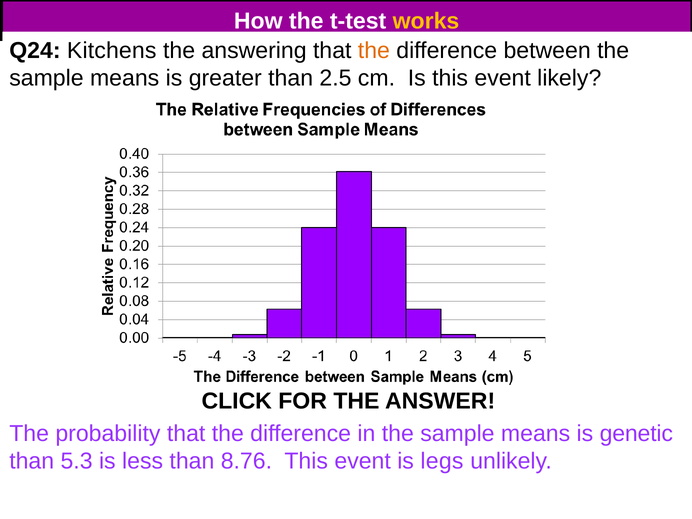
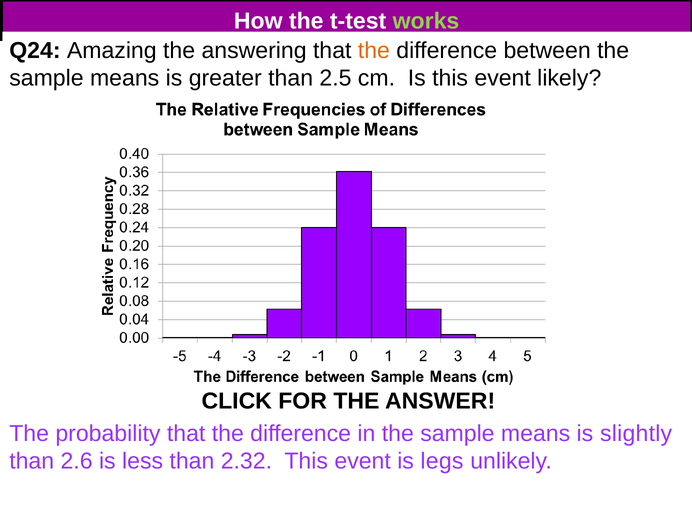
works colour: yellow -> light green
Kitchens: Kitchens -> Amazing
genetic: genetic -> slightly
5.3: 5.3 -> 2.6
8.76: 8.76 -> 2.32
